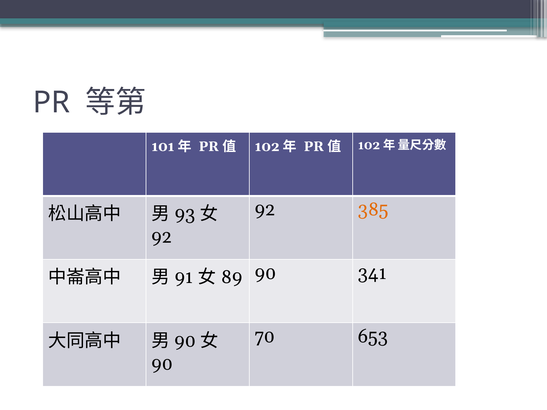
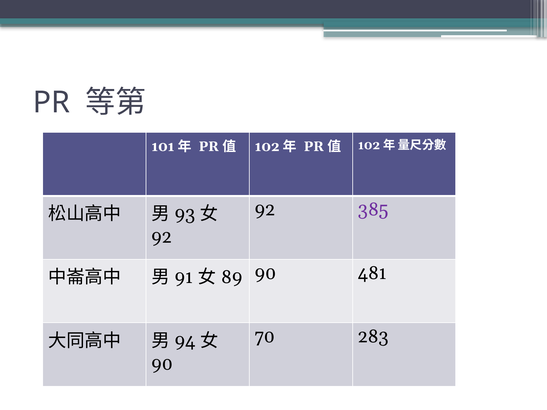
385 colour: orange -> purple
341: 341 -> 481
653: 653 -> 283
90 at (185, 341): 90 -> 94
